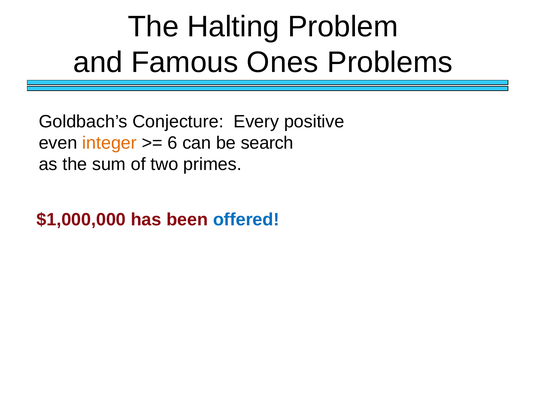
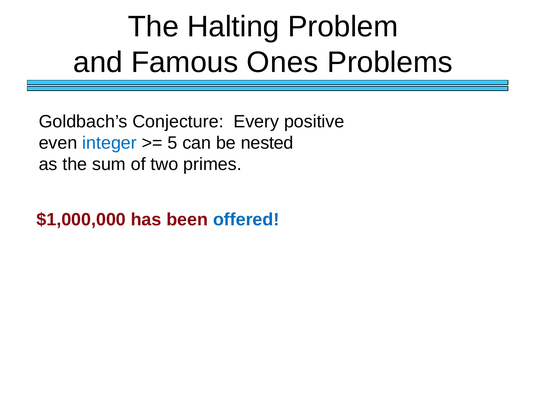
integer colour: orange -> blue
6: 6 -> 5
search: search -> nested
